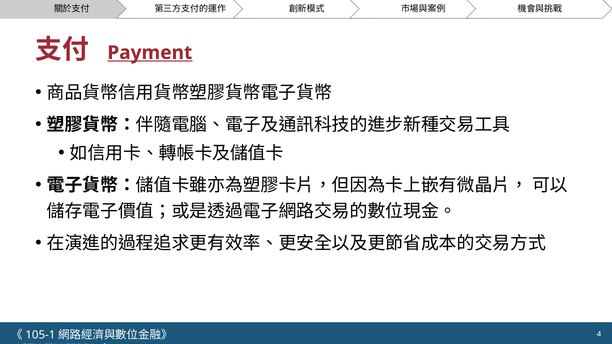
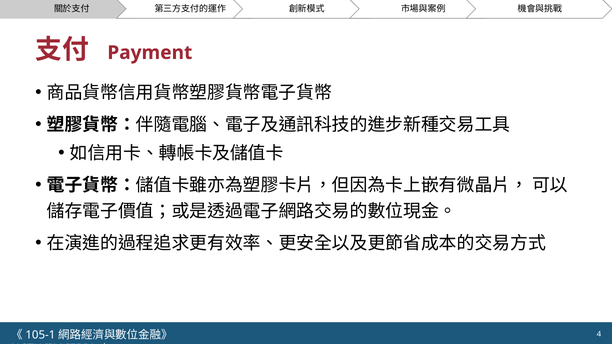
Payment underline: present -> none
